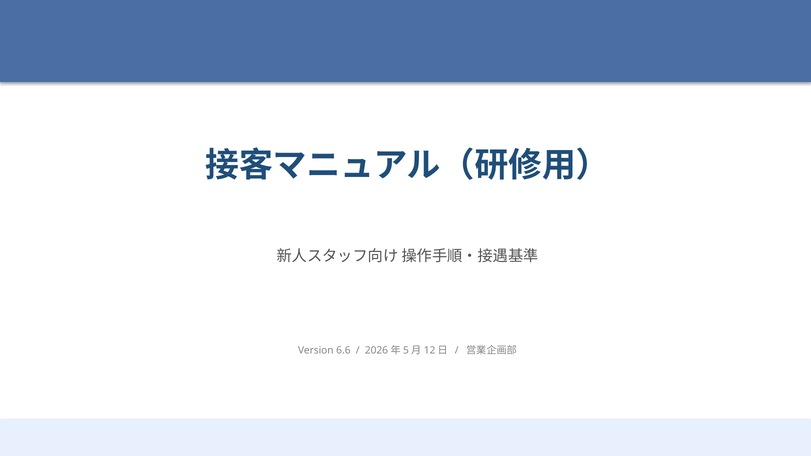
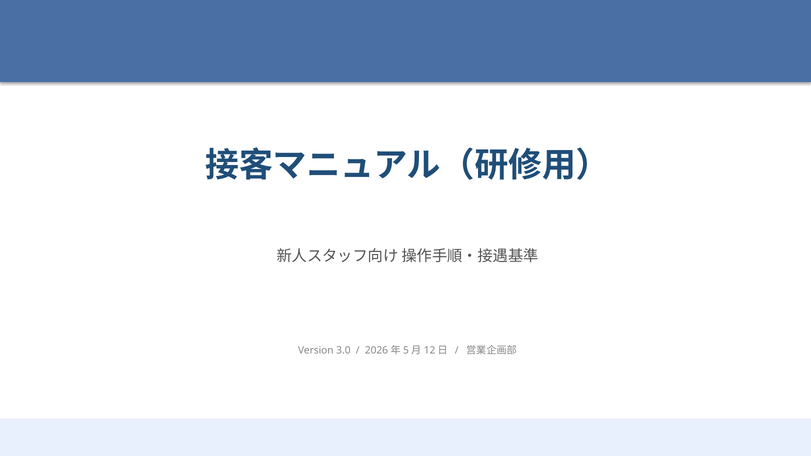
6.6: 6.6 -> 3.0
